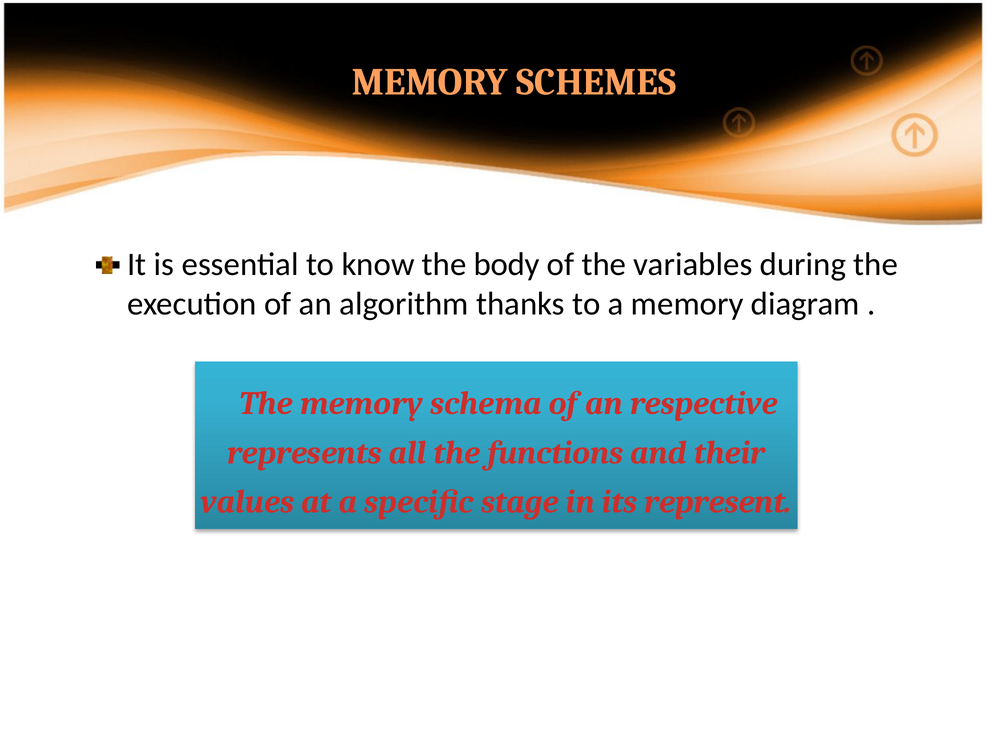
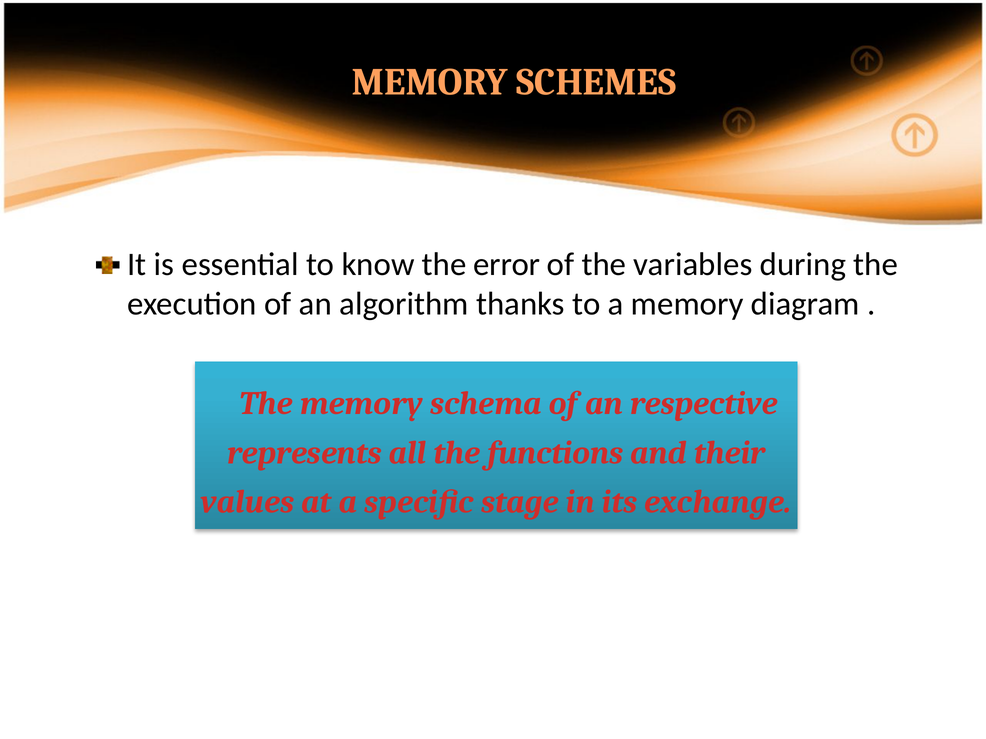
body: body -> error
represent: represent -> exchange
